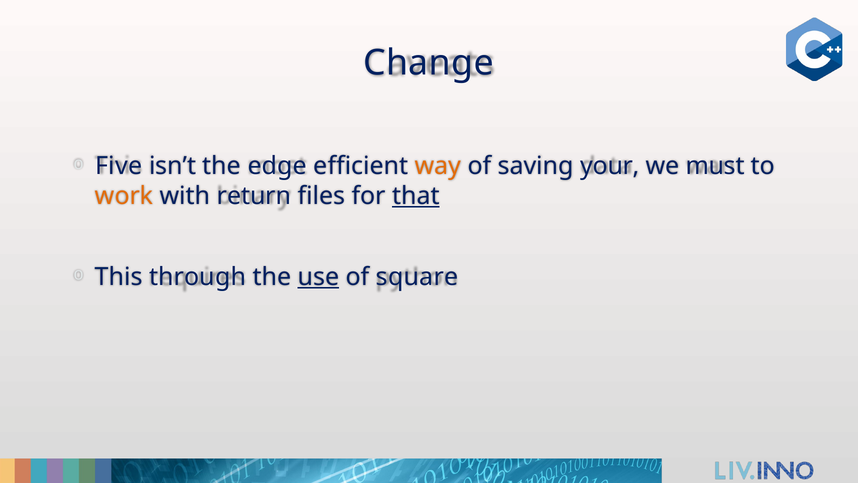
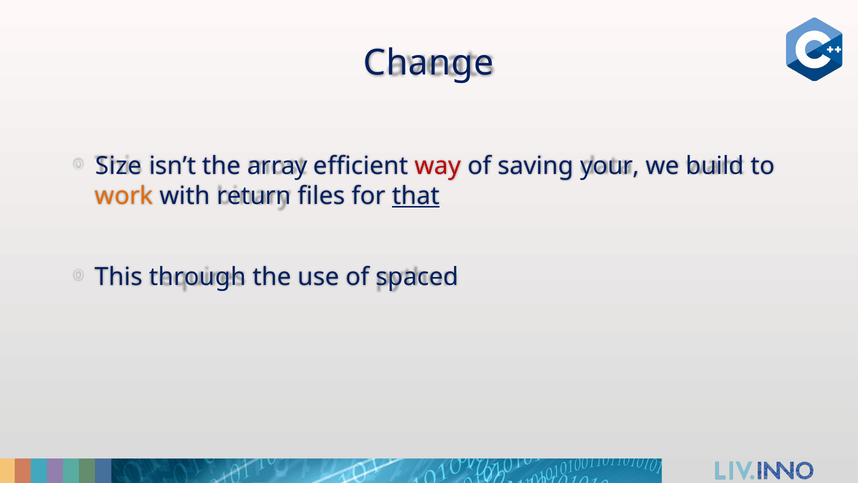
Five: Five -> Size
edge: edge -> array
way colour: orange -> red
must: must -> build
use underline: present -> none
square: square -> spaced
